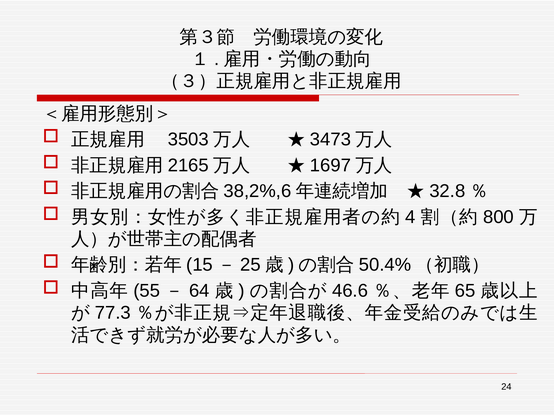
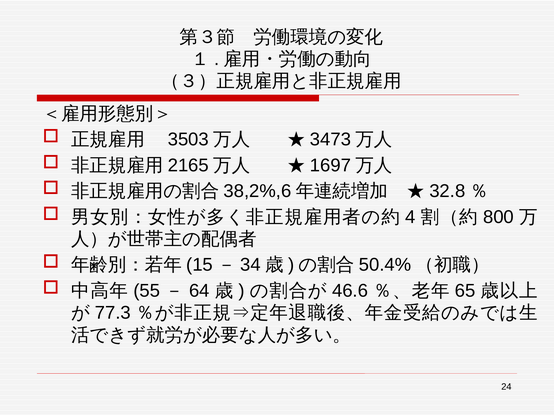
25: 25 -> 34
